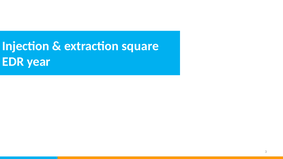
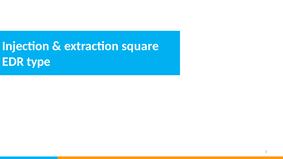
year: year -> type
